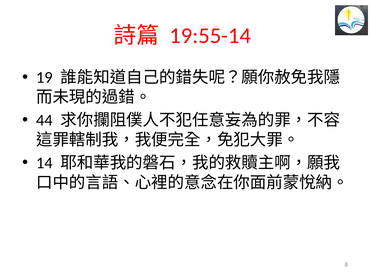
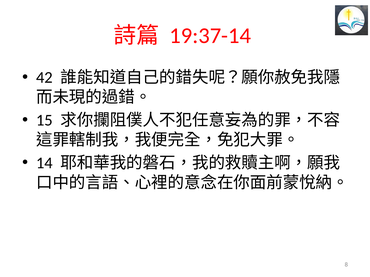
19:55-14: 19:55-14 -> 19:37-14
19: 19 -> 42
44: 44 -> 15
